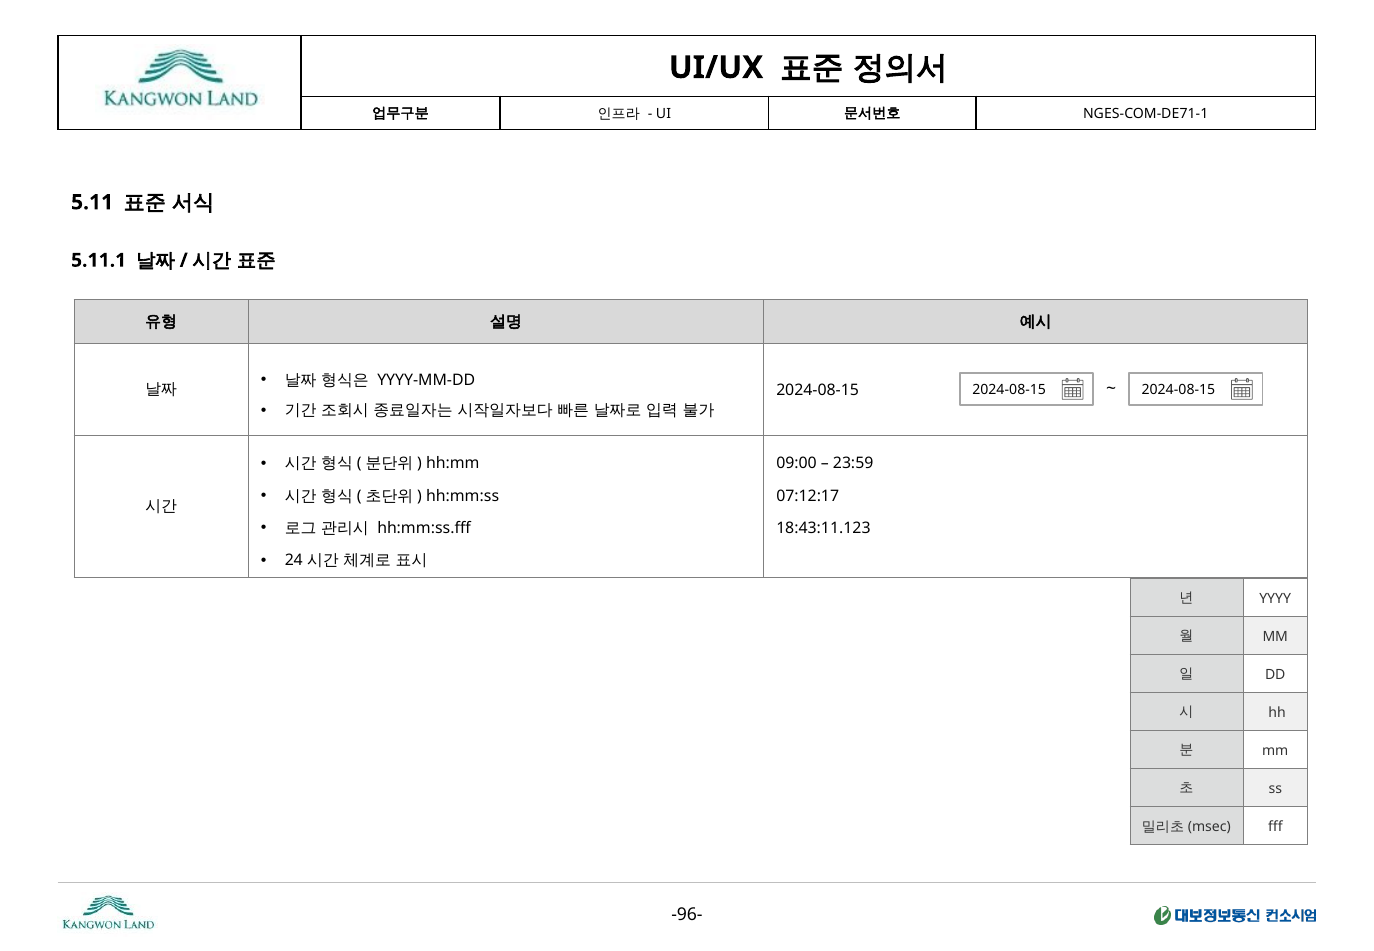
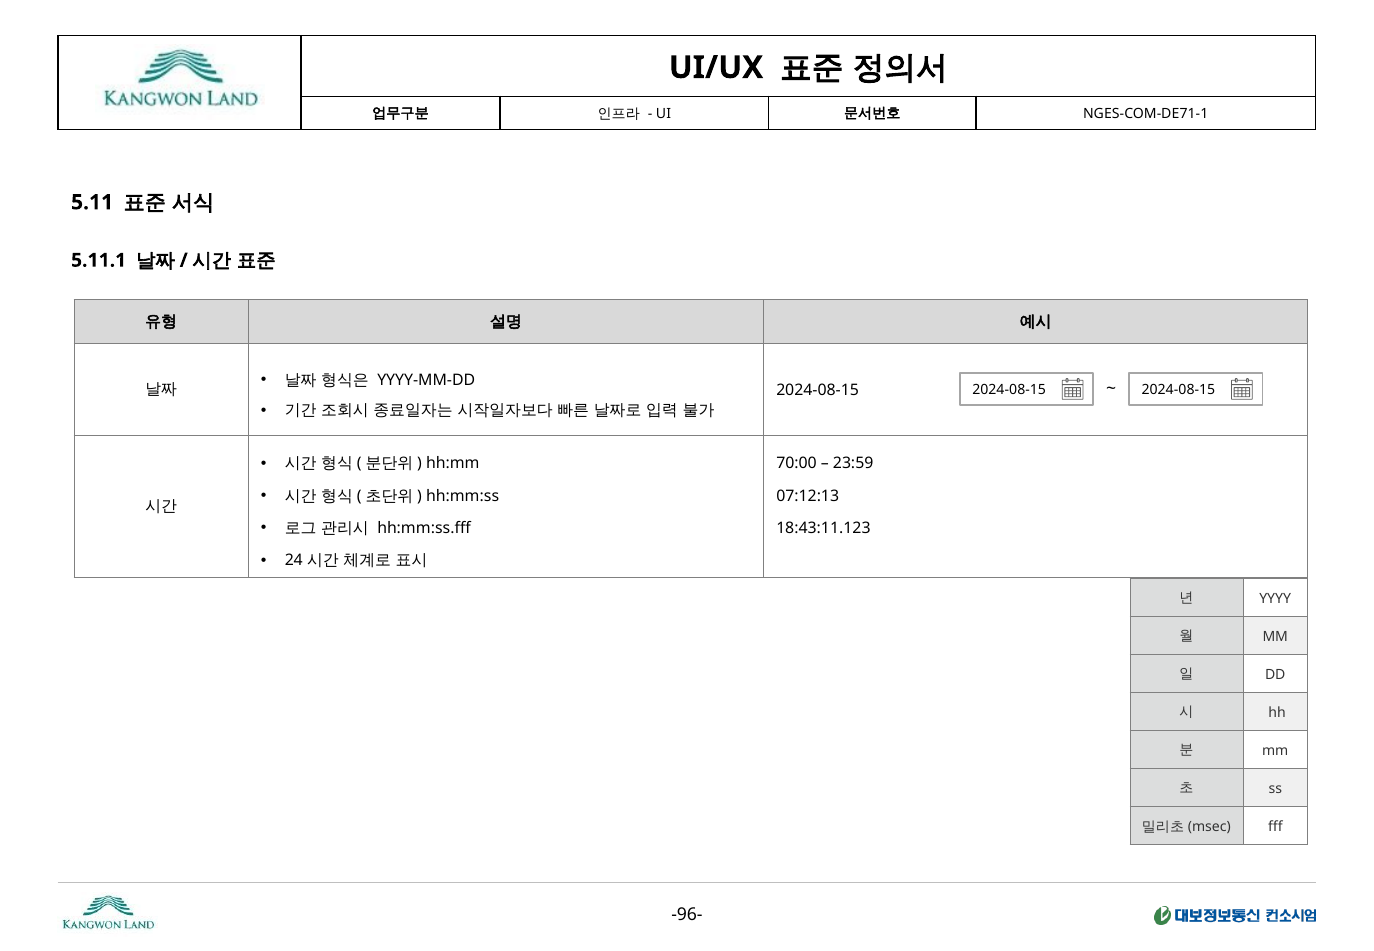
09:00: 09:00 -> 70:00
07:12:17: 07:12:17 -> 07:12:13
